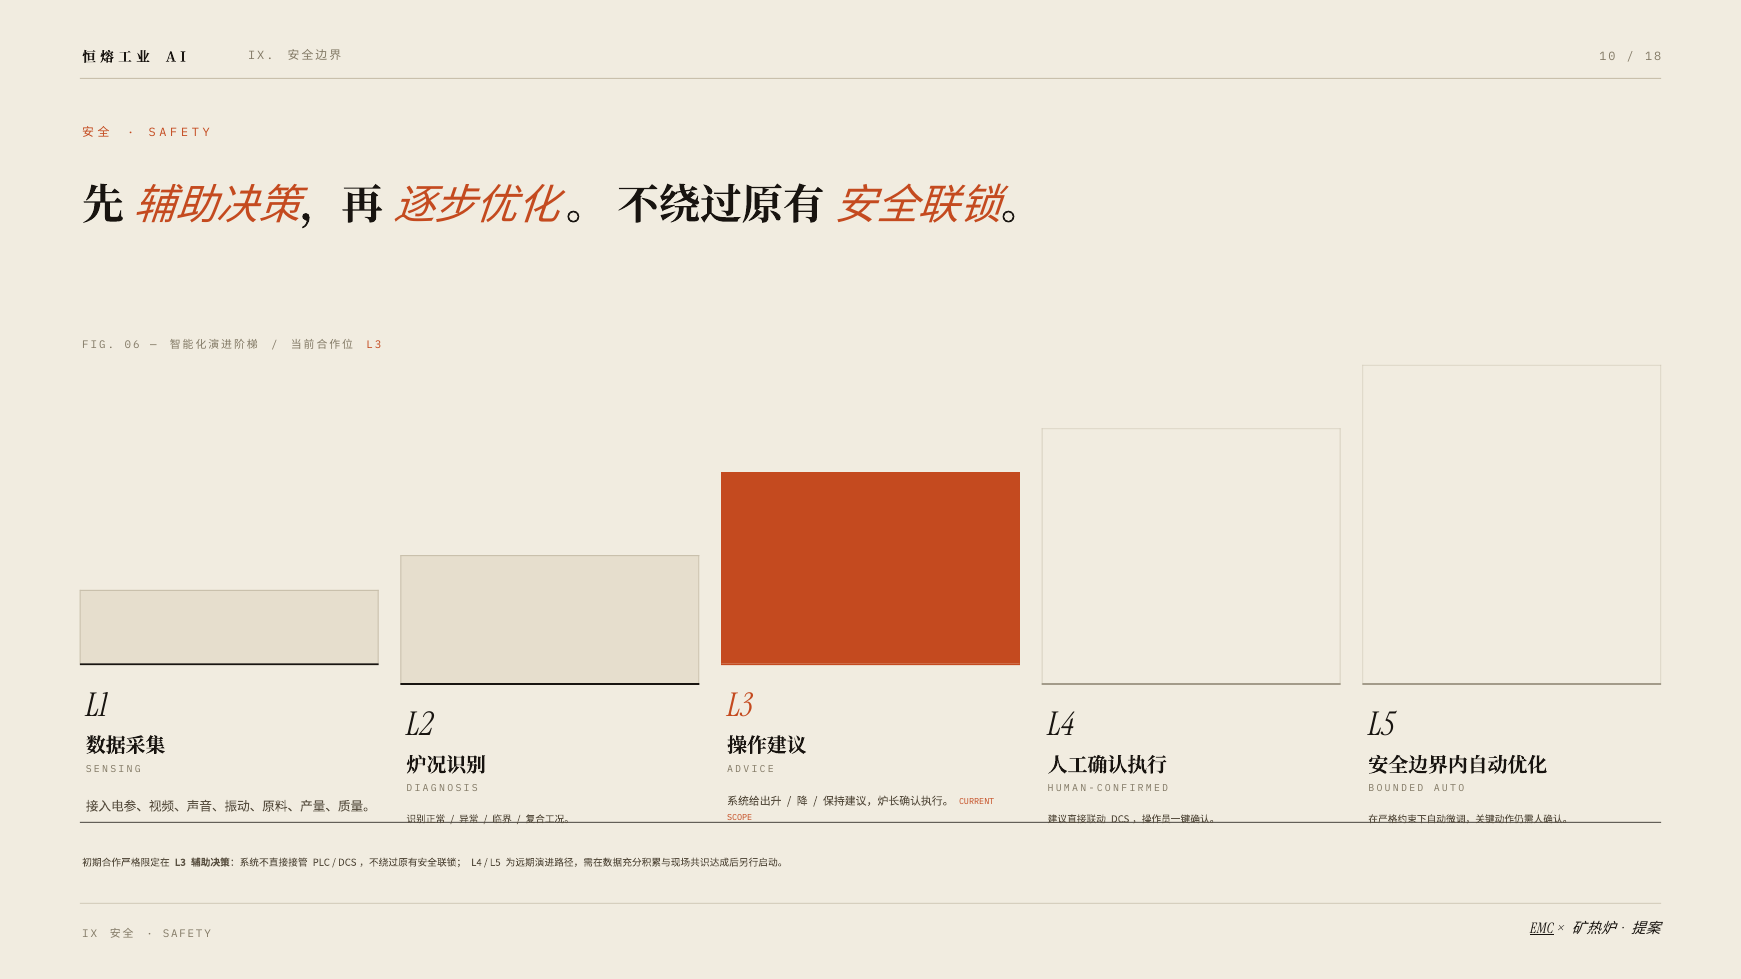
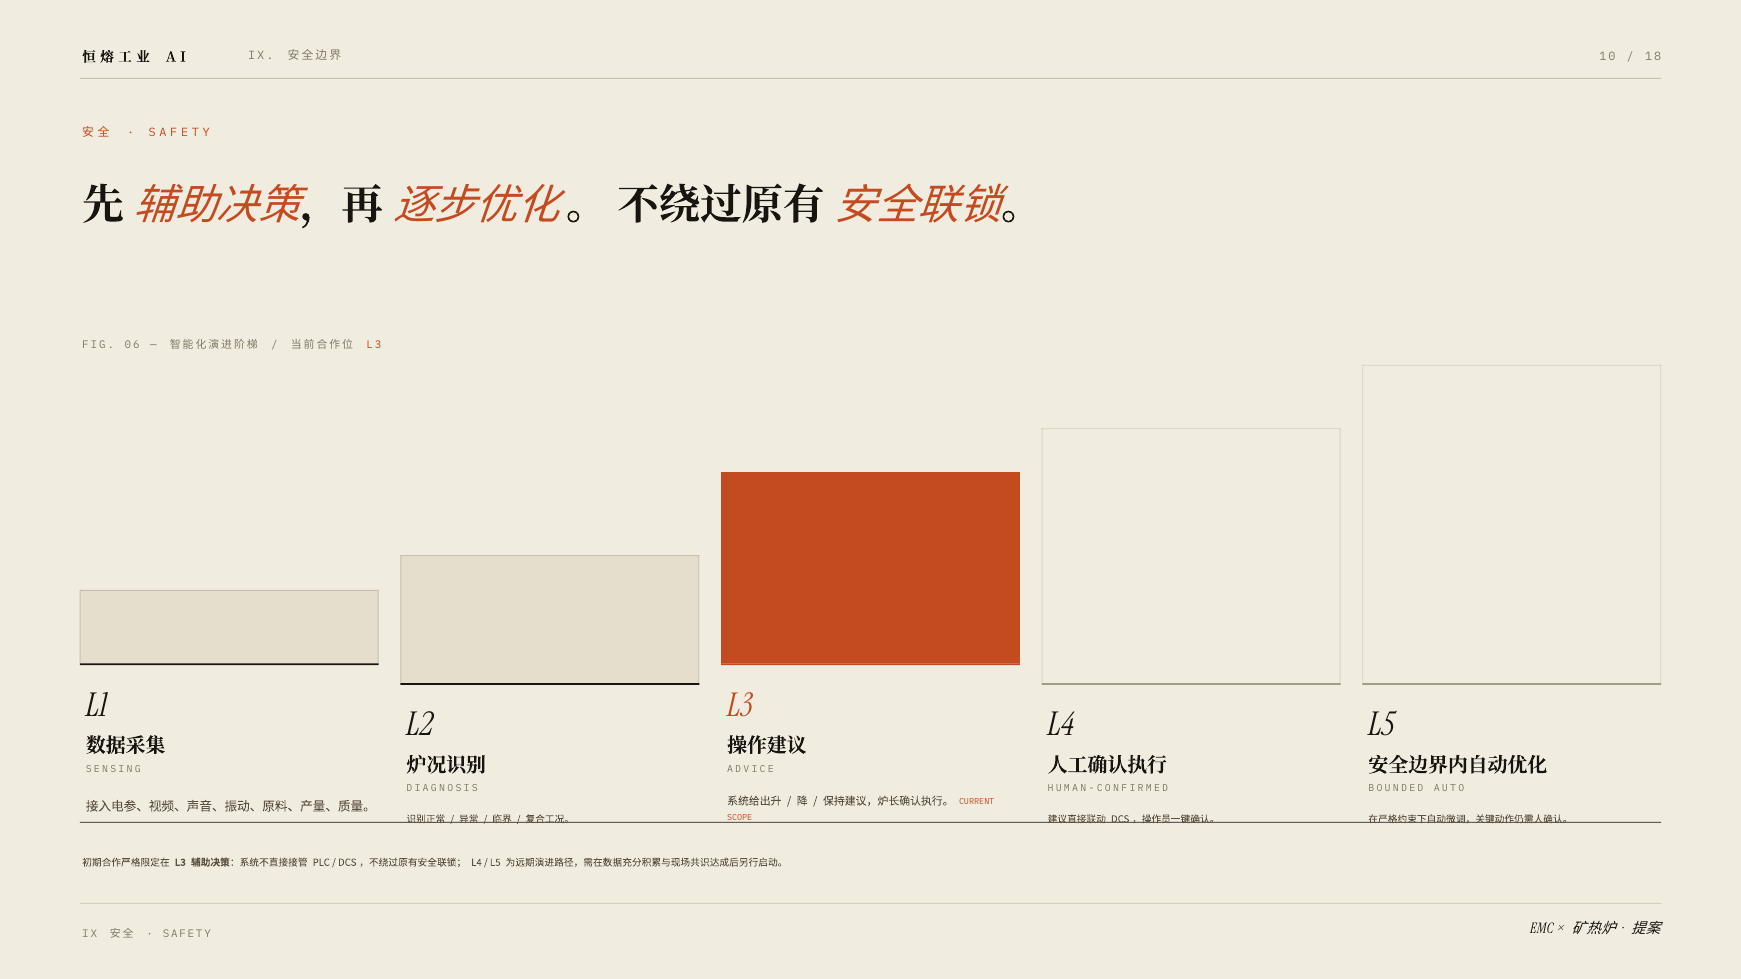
EMC underline: present -> none
